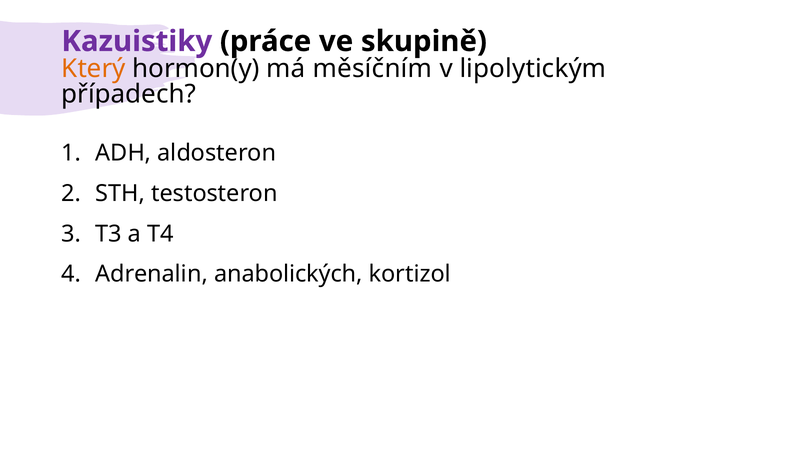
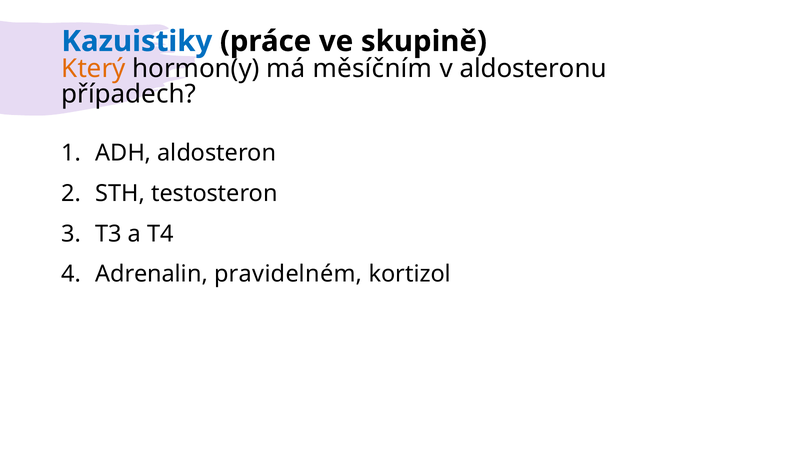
Kazuistiky colour: purple -> blue
lipolytickým: lipolytickým -> aldosteronu
anabolických: anabolických -> pravidelném
